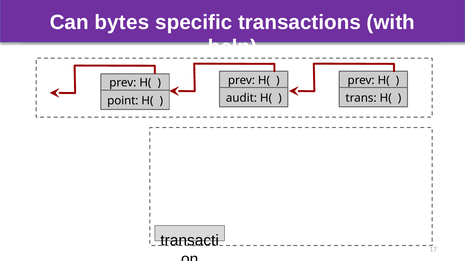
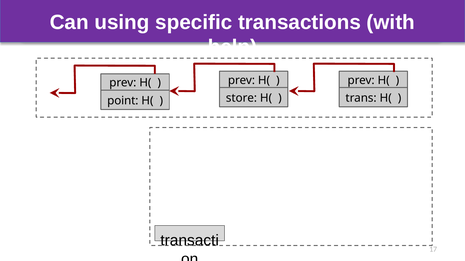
bytes: bytes -> using
audit: audit -> store
